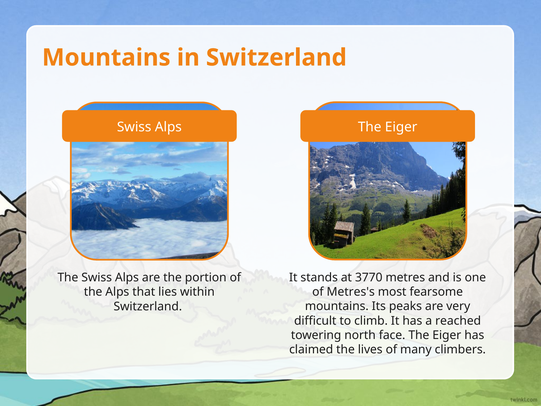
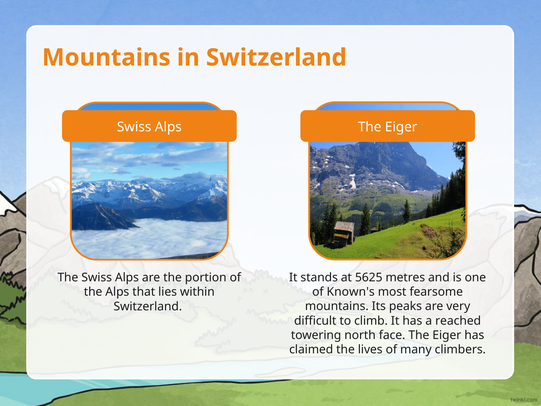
3770: 3770 -> 5625
Metres's: Metres's -> Known's
